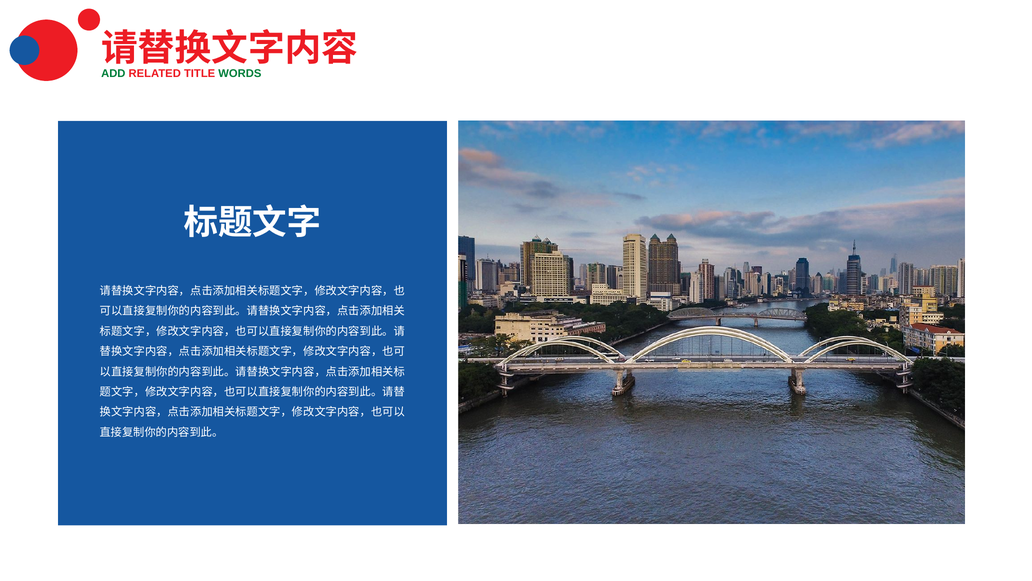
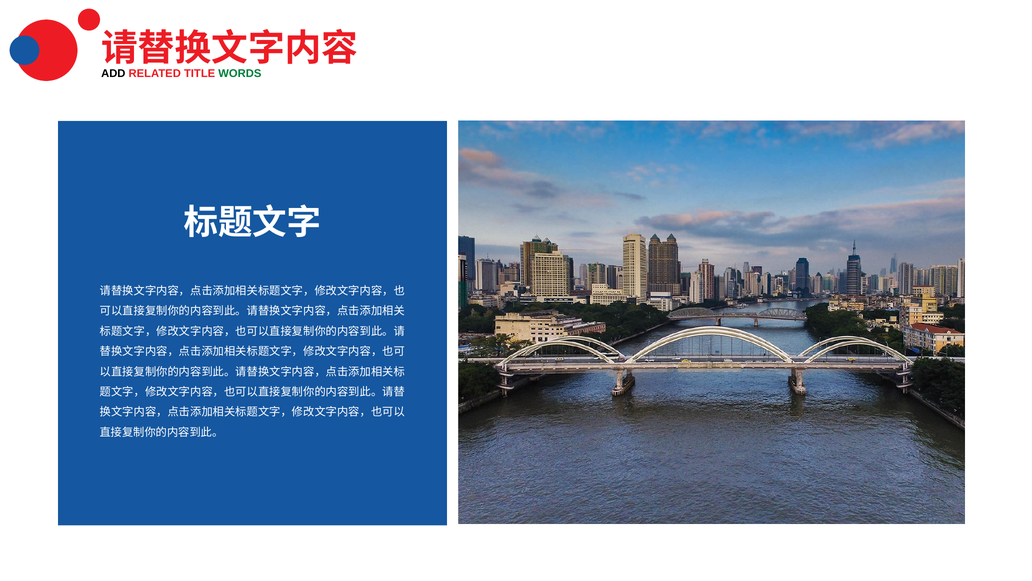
ADD colour: green -> black
